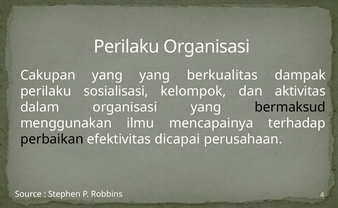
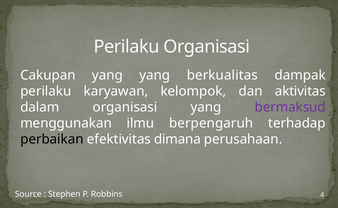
sosialisasi: sosialisasi -> karyawan
bermaksud colour: black -> purple
mencapainya: mencapainya -> berpengaruh
dicapai: dicapai -> dimana
